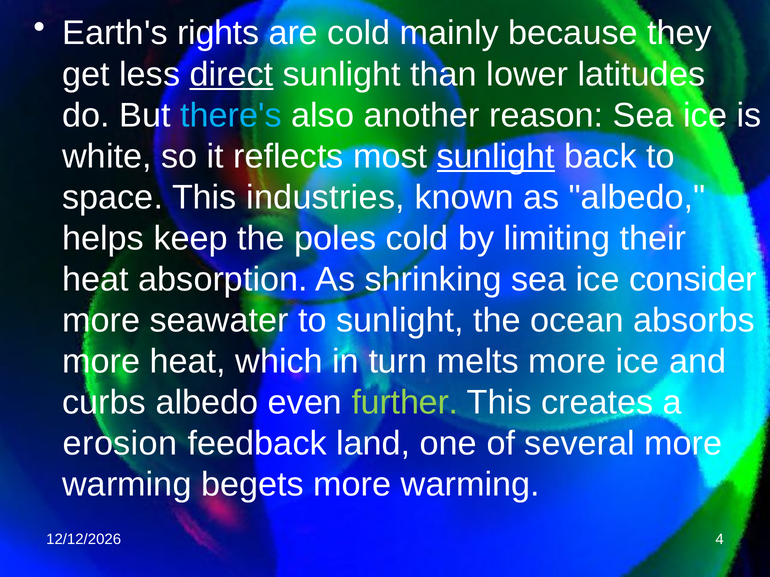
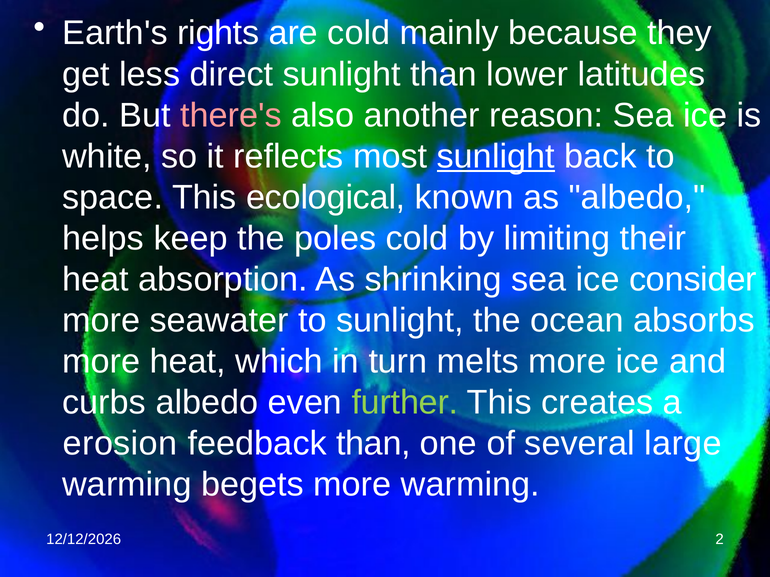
direct underline: present -> none
there's colour: light blue -> pink
industries: industries -> ecological
feedback land: land -> than
several more: more -> large
4: 4 -> 2
